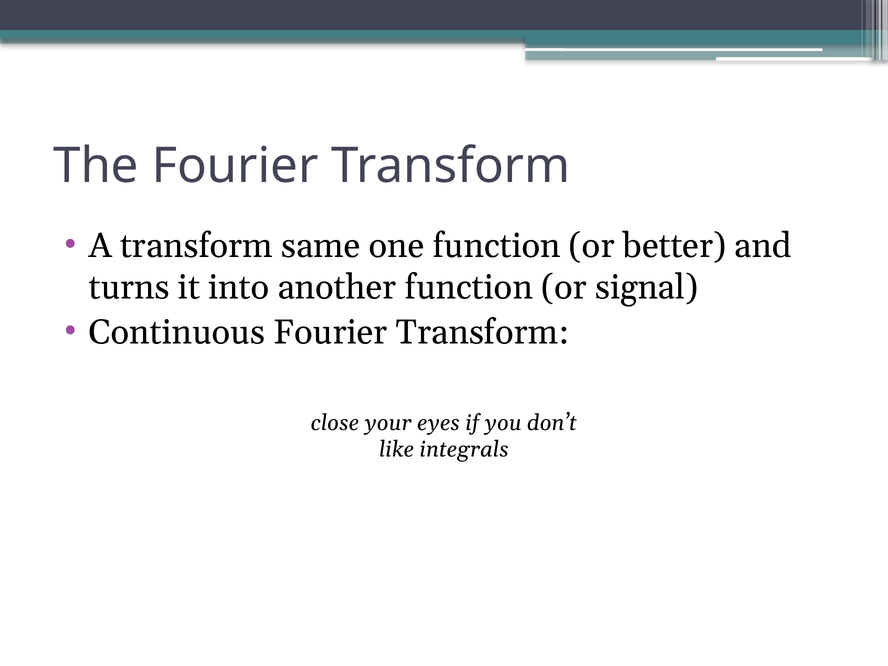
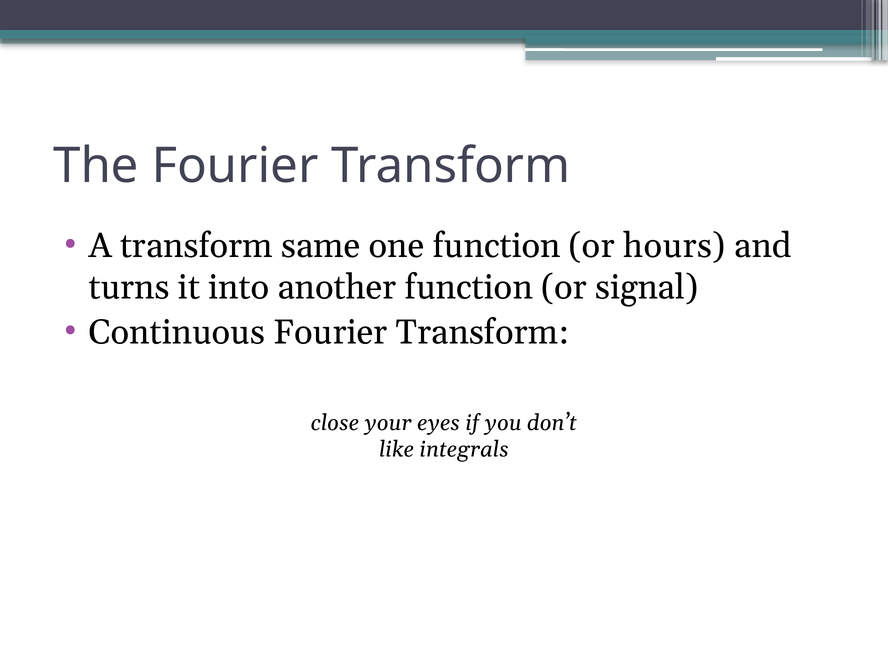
better: better -> hours
